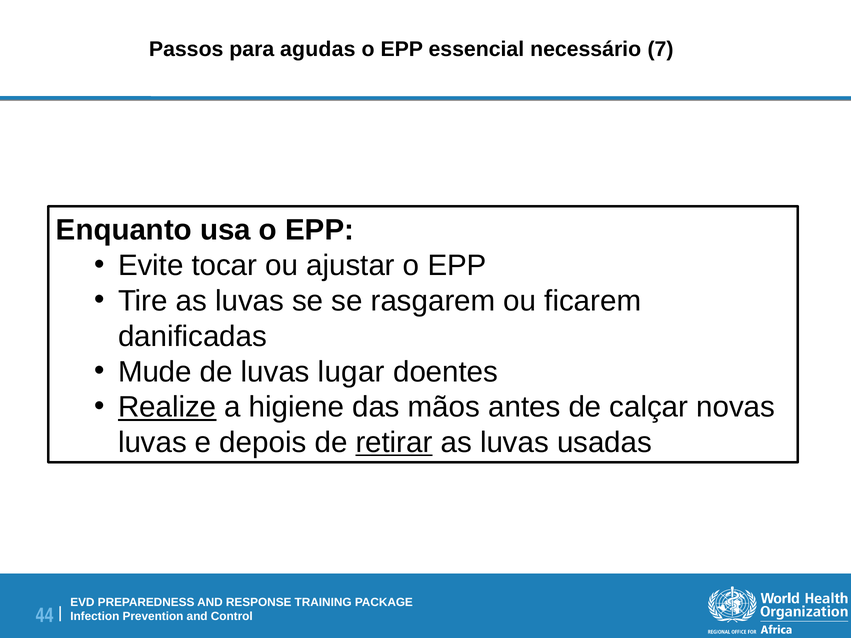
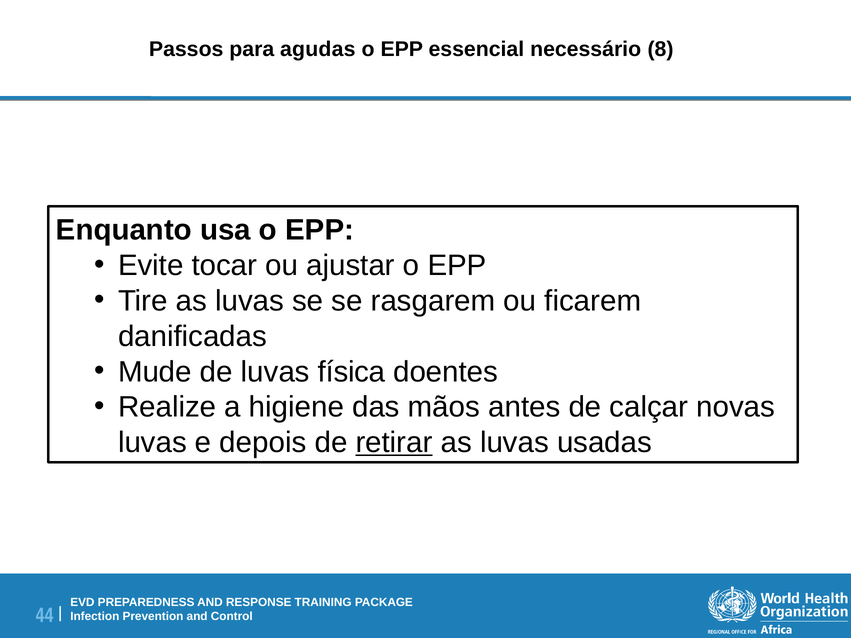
7: 7 -> 8
lugar: lugar -> física
Realize underline: present -> none
